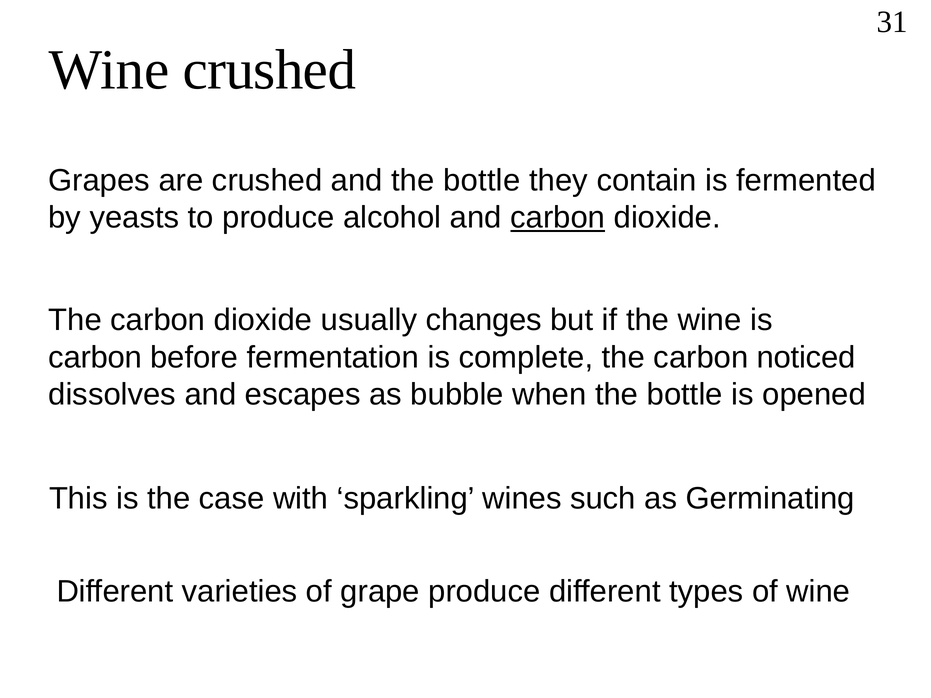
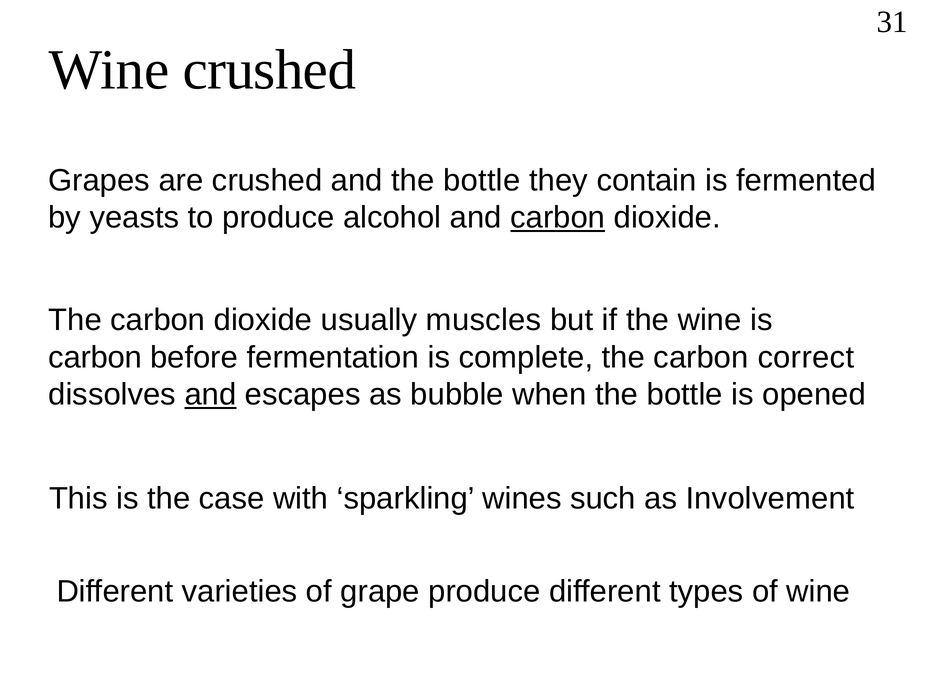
changes: changes -> muscles
noticed: noticed -> correct
and at (210, 395) underline: none -> present
Germinating: Germinating -> Involvement
